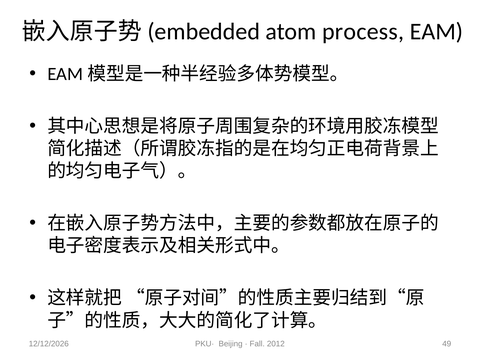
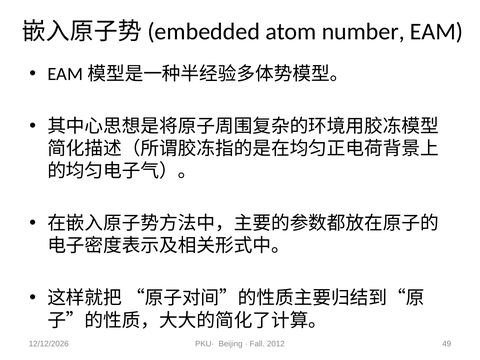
process: process -> number
